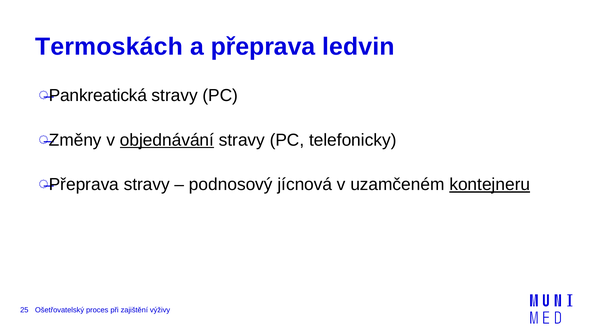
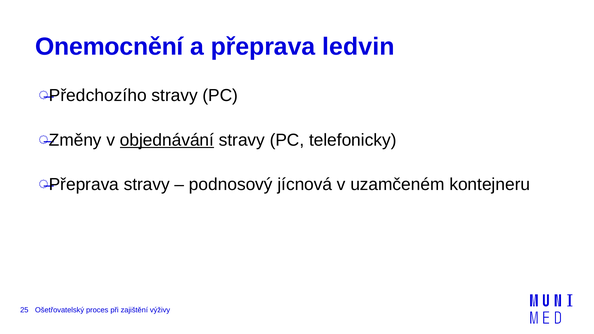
Termoskách: Termoskách -> Onemocnění
Pankreatická: Pankreatická -> Předchozího
kontejneru underline: present -> none
